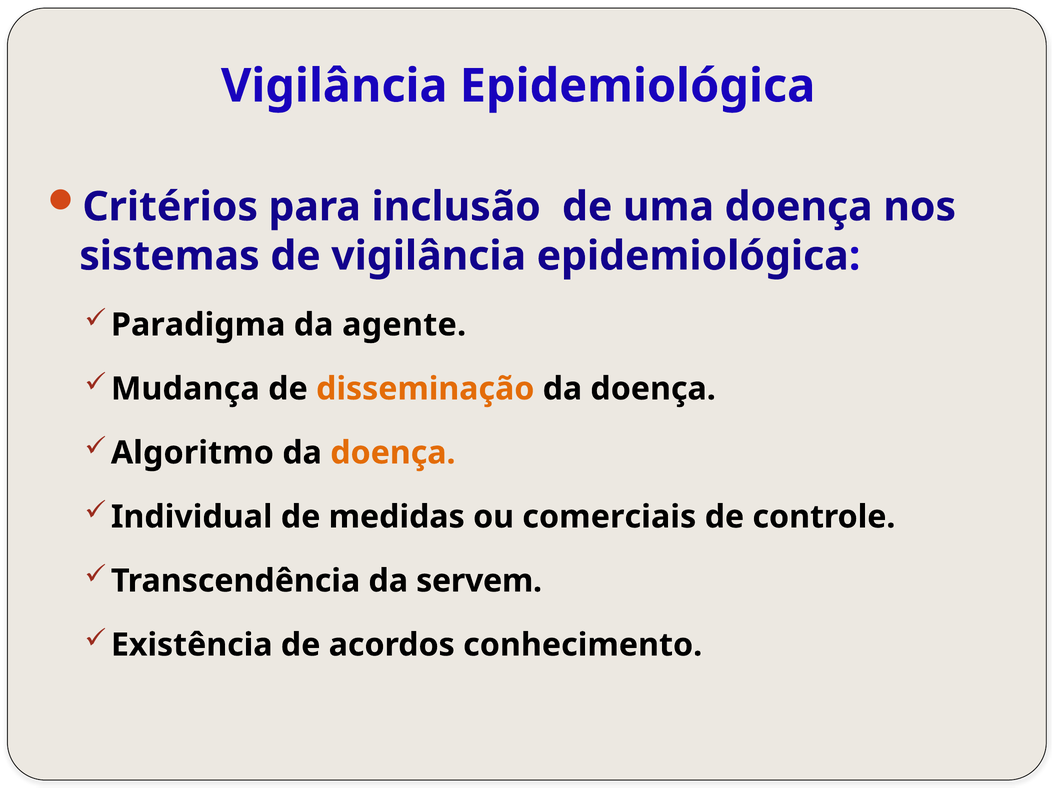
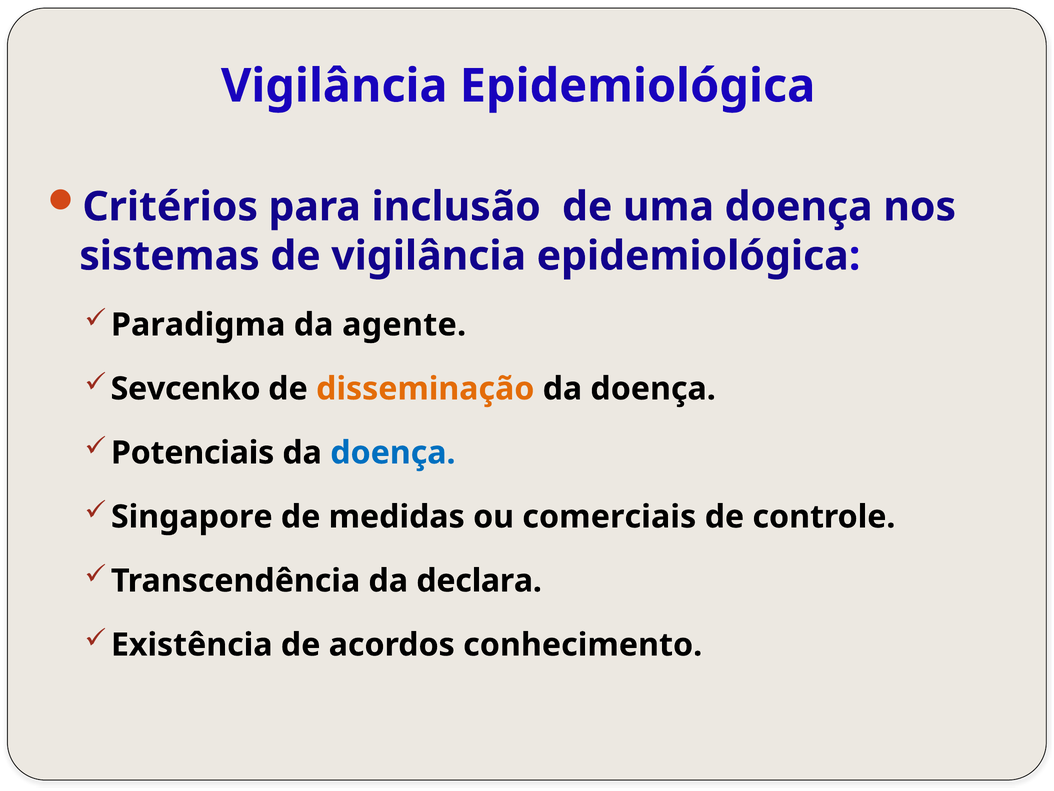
Mudança: Mudança -> Sevcenko
Algoritmo: Algoritmo -> Potenciais
doença at (393, 453) colour: orange -> blue
Individual: Individual -> Singapore
servem: servem -> declara
